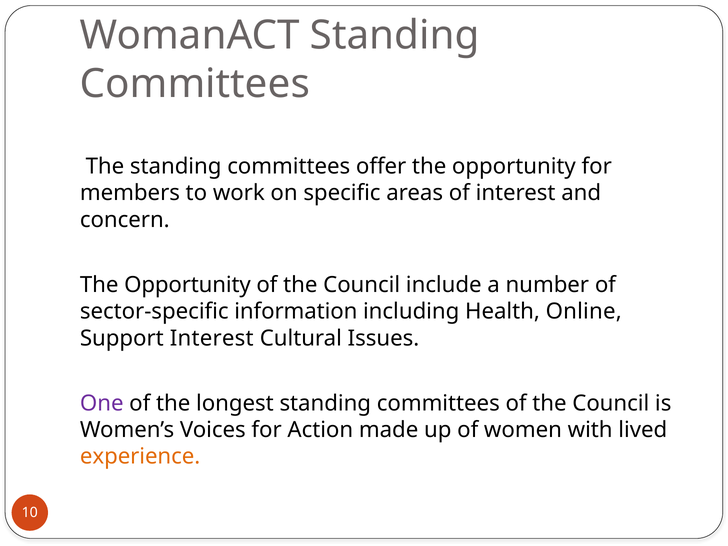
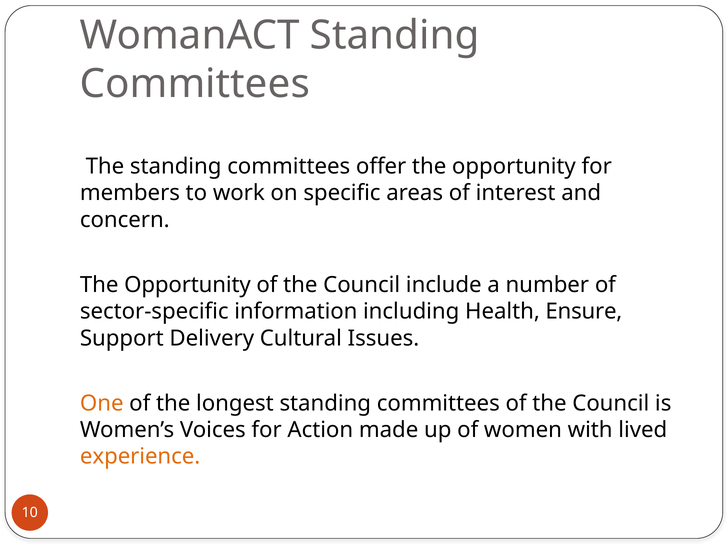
Online: Online -> Ensure
Support Interest: Interest -> Delivery
One colour: purple -> orange
